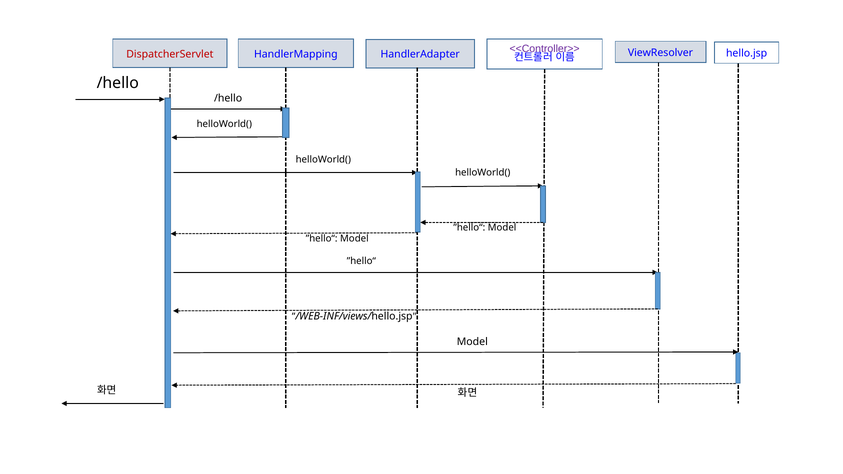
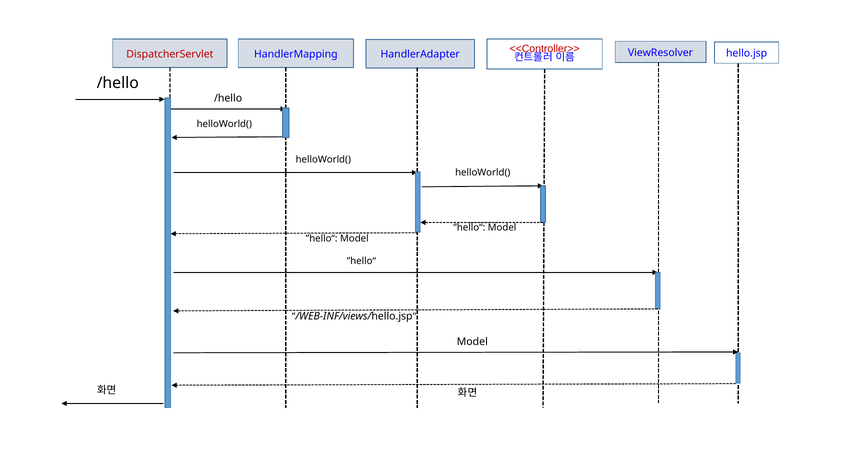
<<Controller>> colour: purple -> red
